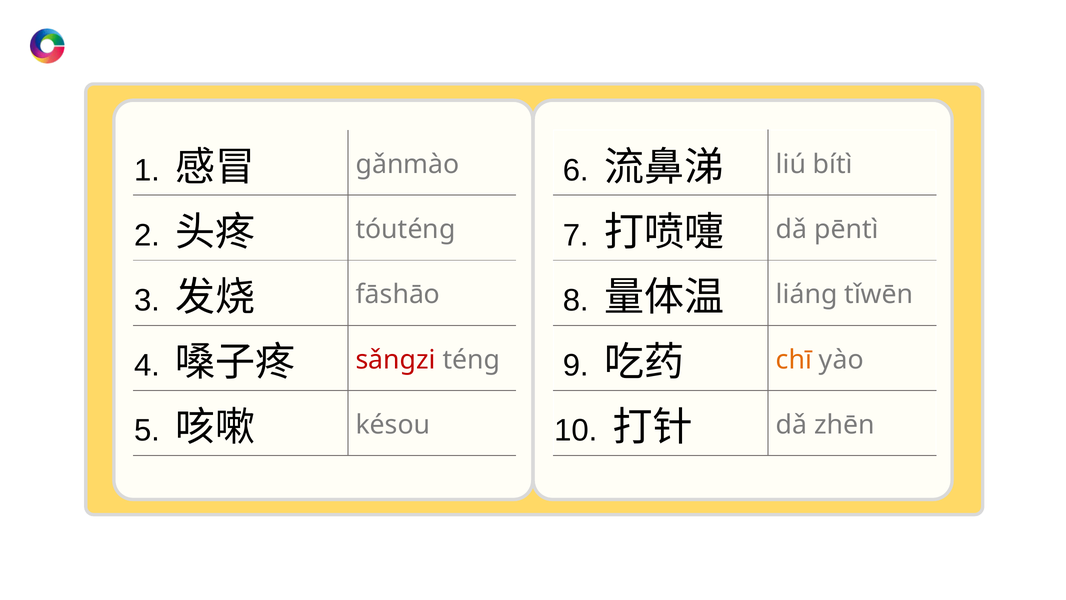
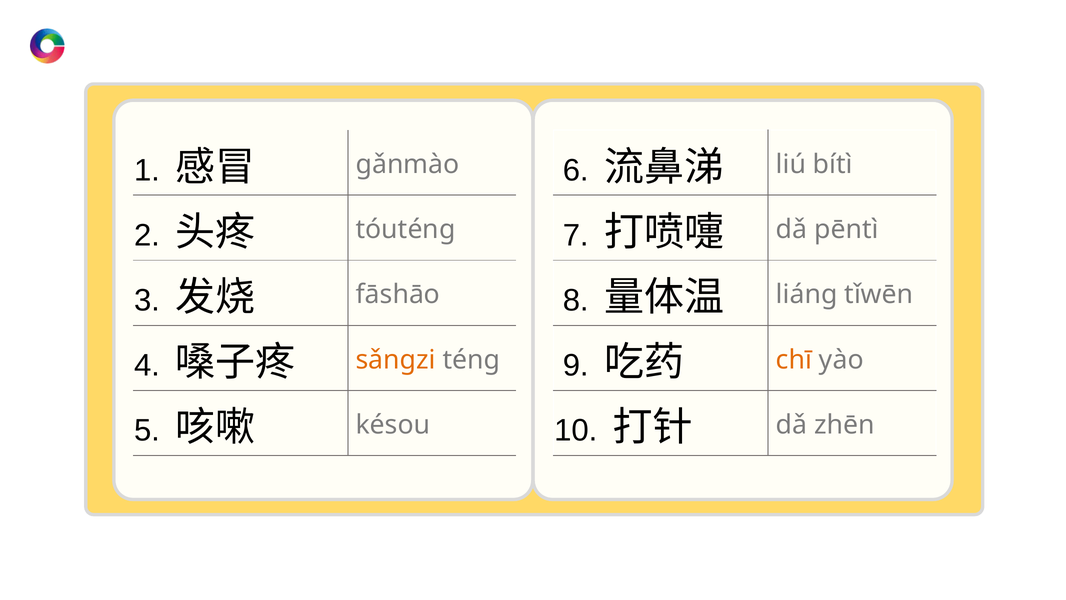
sǎnɡzi colour: red -> orange
